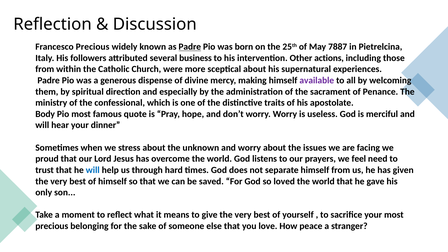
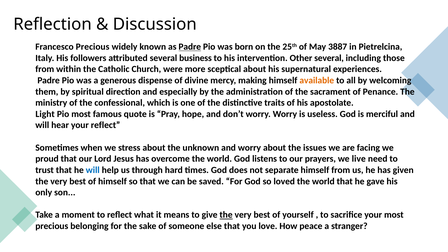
7887: 7887 -> 3887
Other actions: actions -> several
available colour: purple -> orange
Body: Body -> Light
your dinner: dinner -> reflect
feel: feel -> live
the at (226, 215) underline: none -> present
